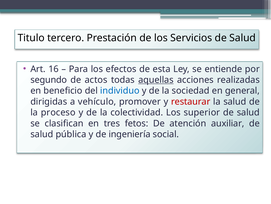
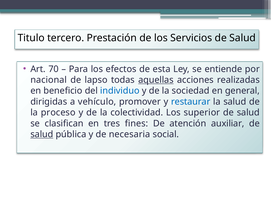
16: 16 -> 70
segundo: segundo -> nacional
actos: actos -> lapso
restaurar colour: red -> blue
fetos: fetos -> fines
salud at (42, 134) underline: none -> present
ingeniería: ingeniería -> necesaria
